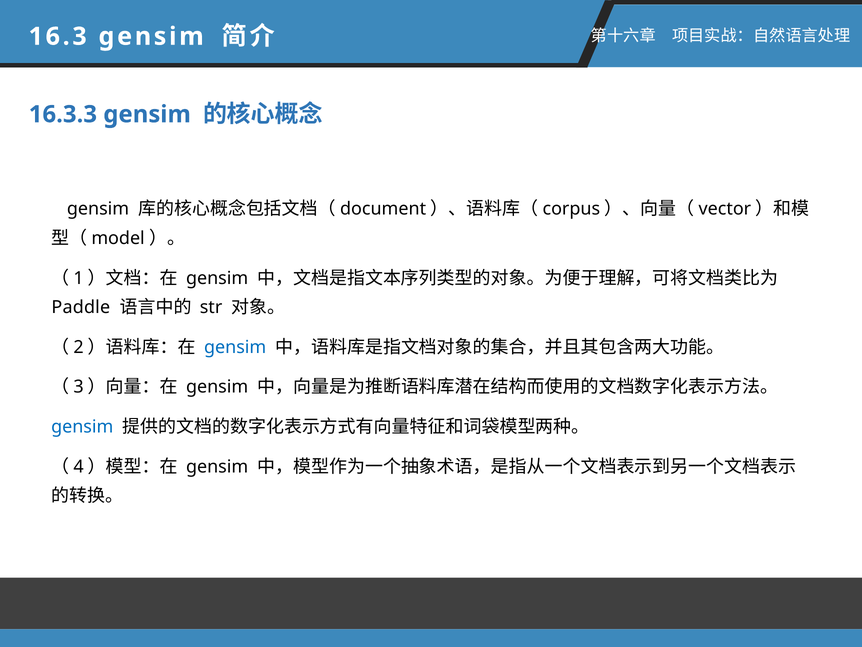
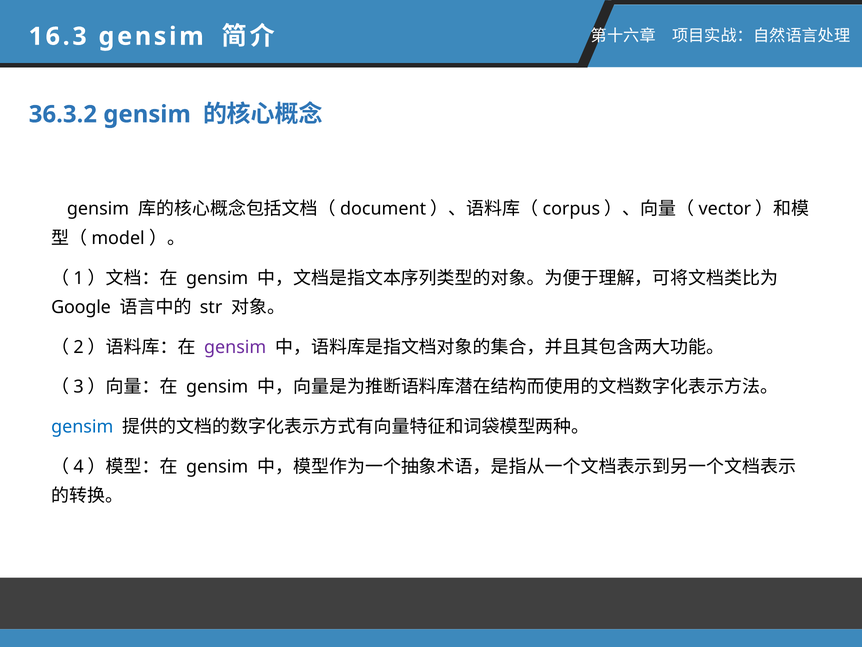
16.3.3: 16.3.3 -> 36.3.2
Paddle: Paddle -> Google
gensim at (235, 347) colour: blue -> purple
